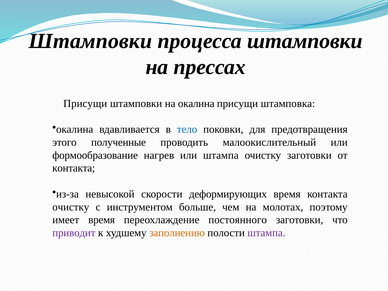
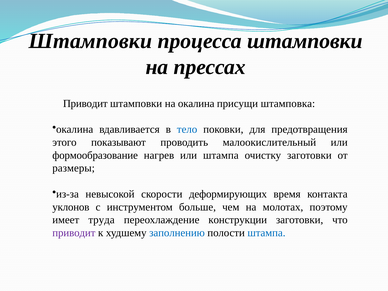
Присущи at (85, 103): Присущи -> Приводит
полученные: полученные -> показывают
контакта at (74, 168): контакта -> размеры
очистку at (71, 207): очистку -> уклонов
имеет время: время -> труда
постоянного: постоянного -> конструкции
заполнению colour: orange -> blue
штампа at (266, 233) colour: purple -> blue
